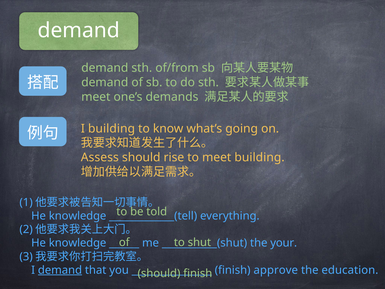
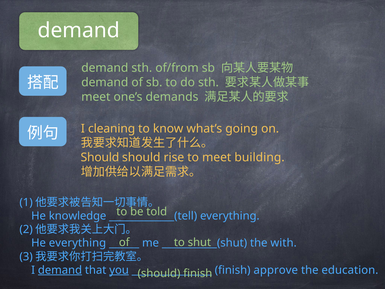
I building: building -> cleaning
Assess at (100, 157): Assess -> Should
knowledge at (78, 243): knowledge -> everything
your: your -> with
you underline: none -> present
